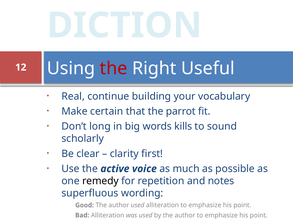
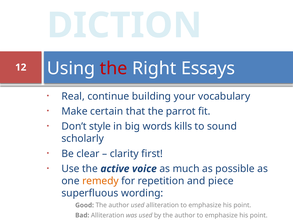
Useful: Useful -> Essays
long: long -> style
remedy colour: black -> orange
notes: notes -> piece
